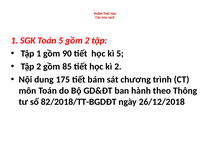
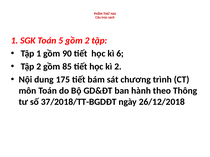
kì 5: 5 -> 6
82/2018/TT-BGDĐT: 82/2018/TT-BGDĐT -> 37/2018/TT-BGDĐT
